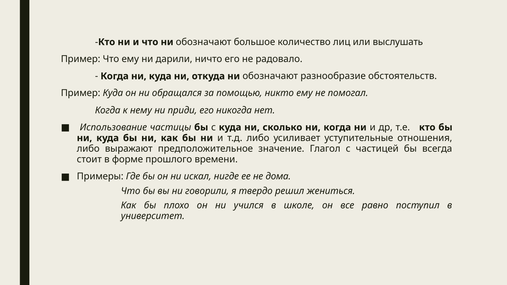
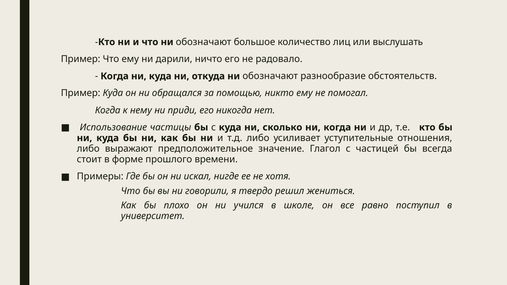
дома: дома -> хотя
